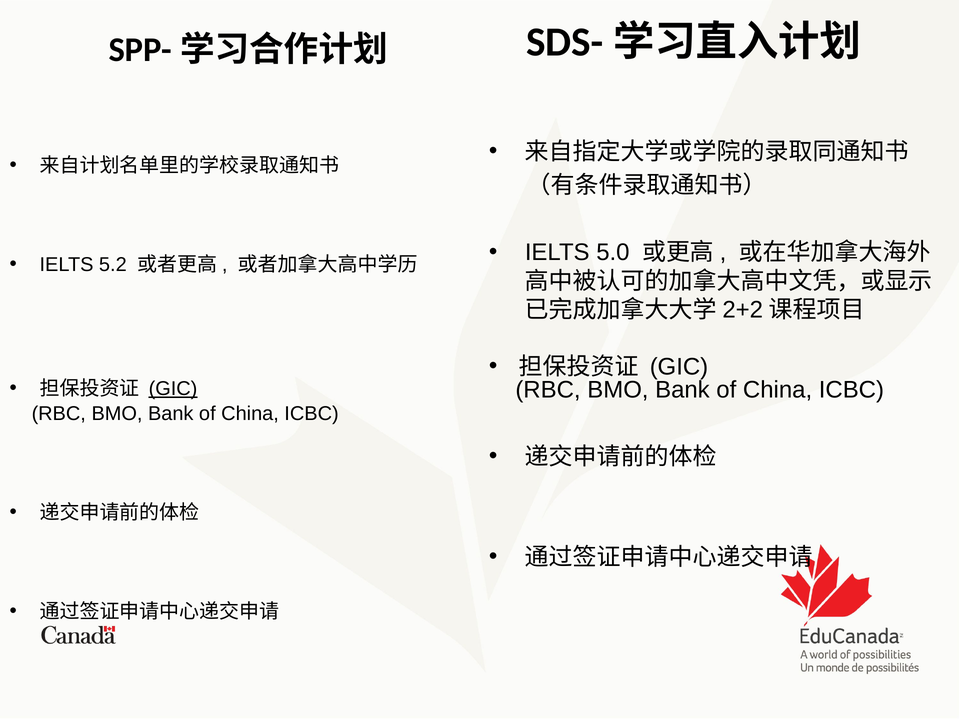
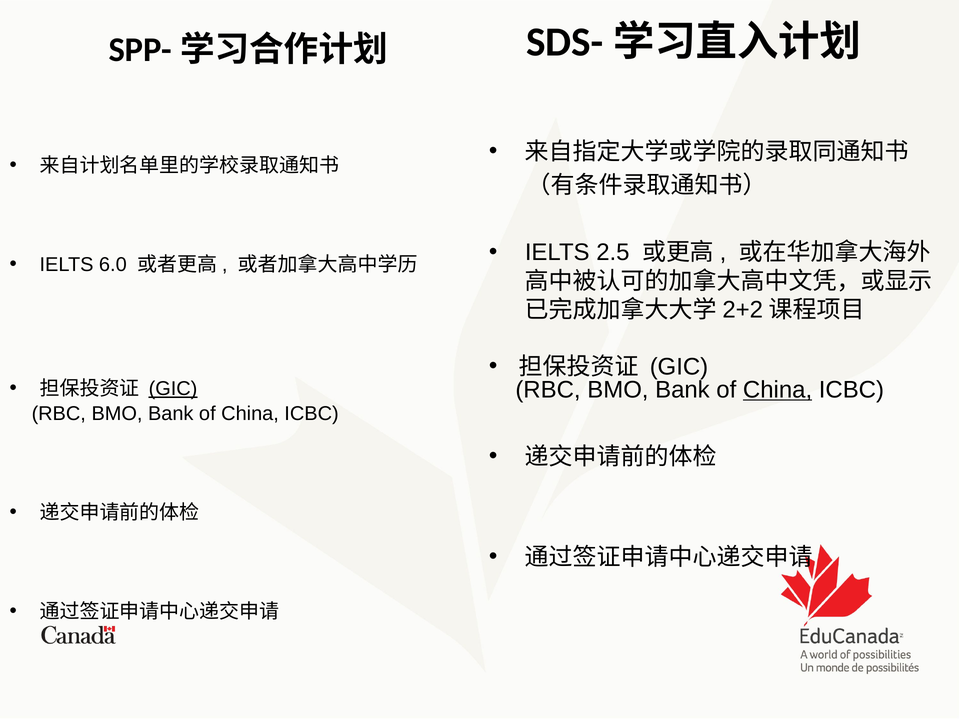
5.0: 5.0 -> 2.5
5.2: 5.2 -> 6.0
China at (778, 390) underline: none -> present
